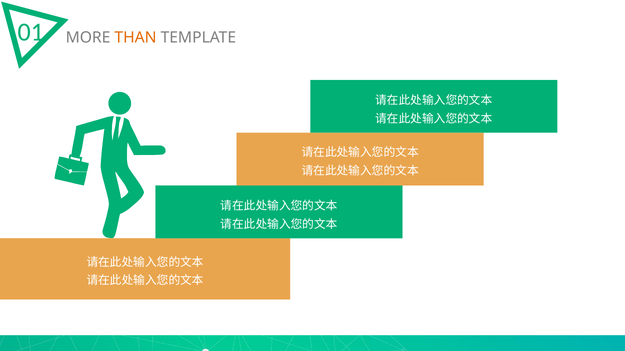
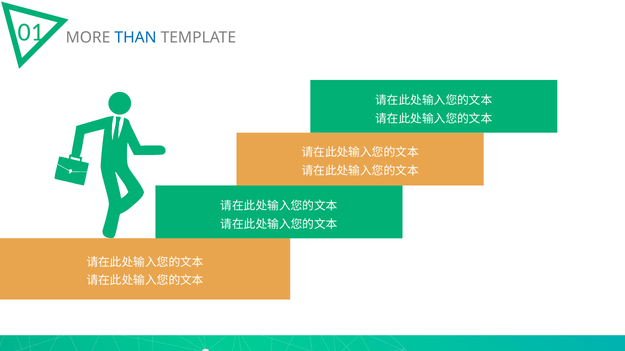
THAN colour: orange -> blue
